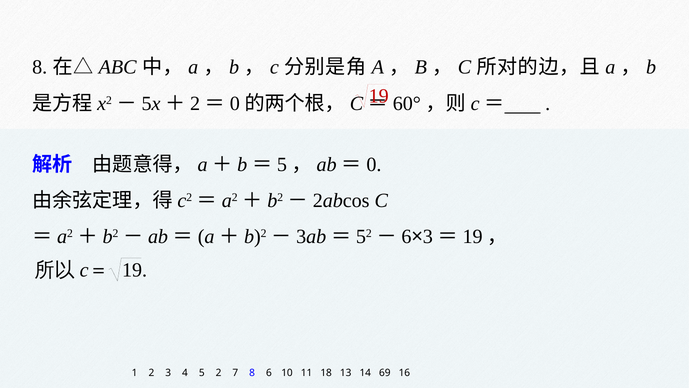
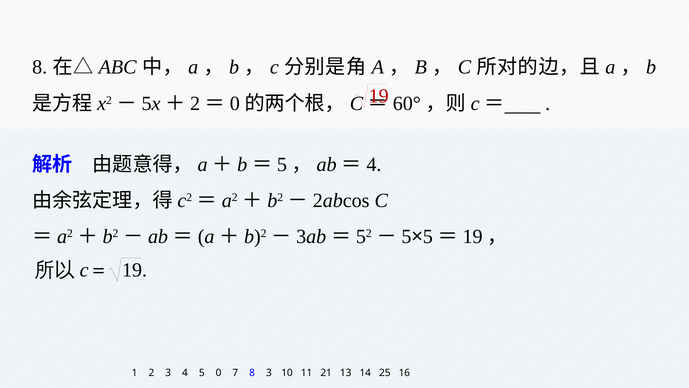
0 at (374, 164): 0 -> 4
6 at (406, 237): 6 -> 5
3 at (428, 237): 3 -> 5
5 2: 2 -> 0
8 6: 6 -> 3
18: 18 -> 21
69: 69 -> 25
